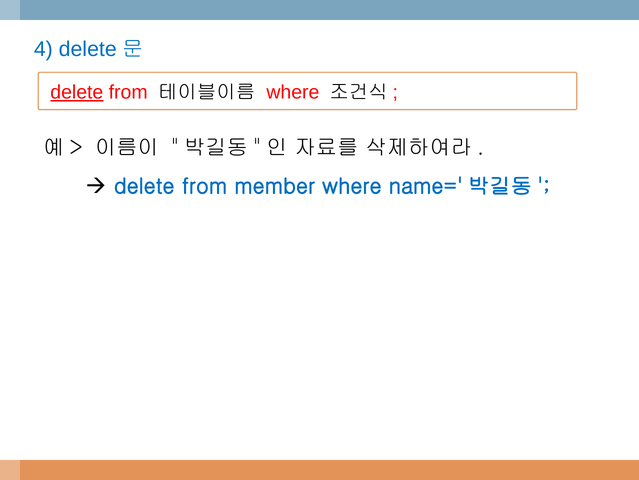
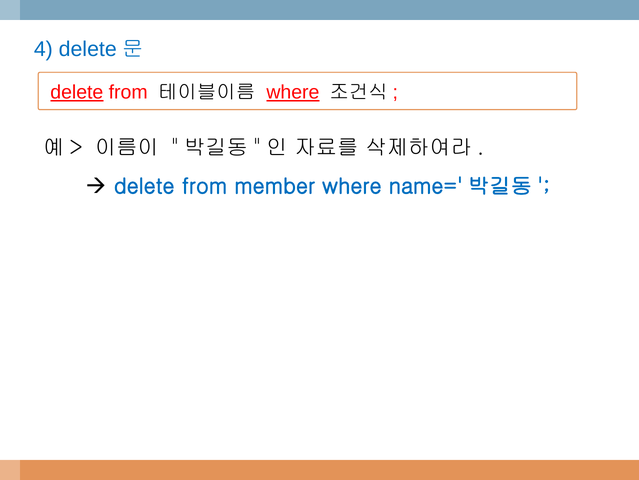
where at (293, 92) underline: none -> present
